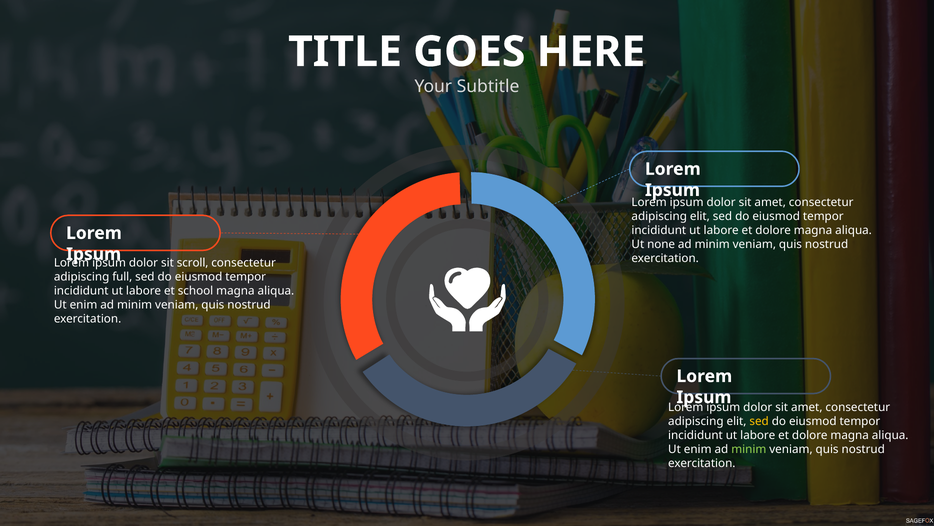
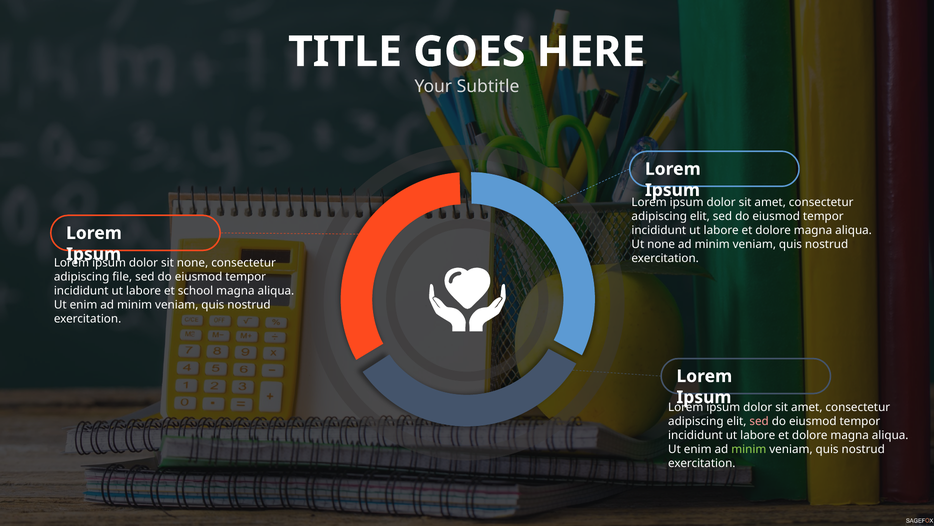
sit scroll: scroll -> none
full: full -> file
sed at (759, 421) colour: yellow -> pink
